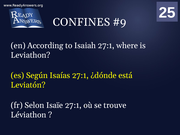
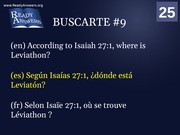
CONFINES: CONFINES -> BUSCARTE
